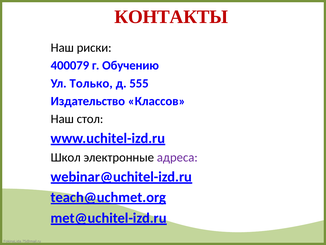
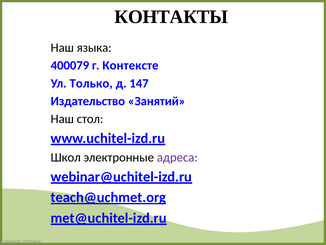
КОНТАКТЫ colour: red -> black
риски: риски -> языка
Обучению: Обучению -> Контексте
555: 555 -> 147
Классов: Классов -> Занятий
